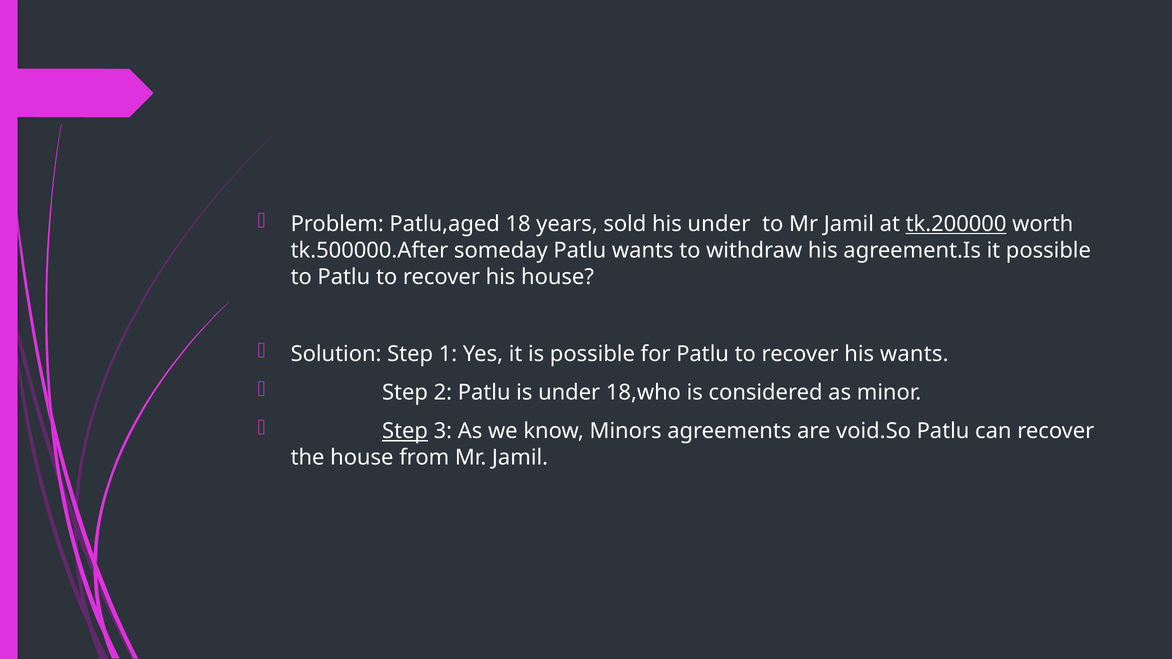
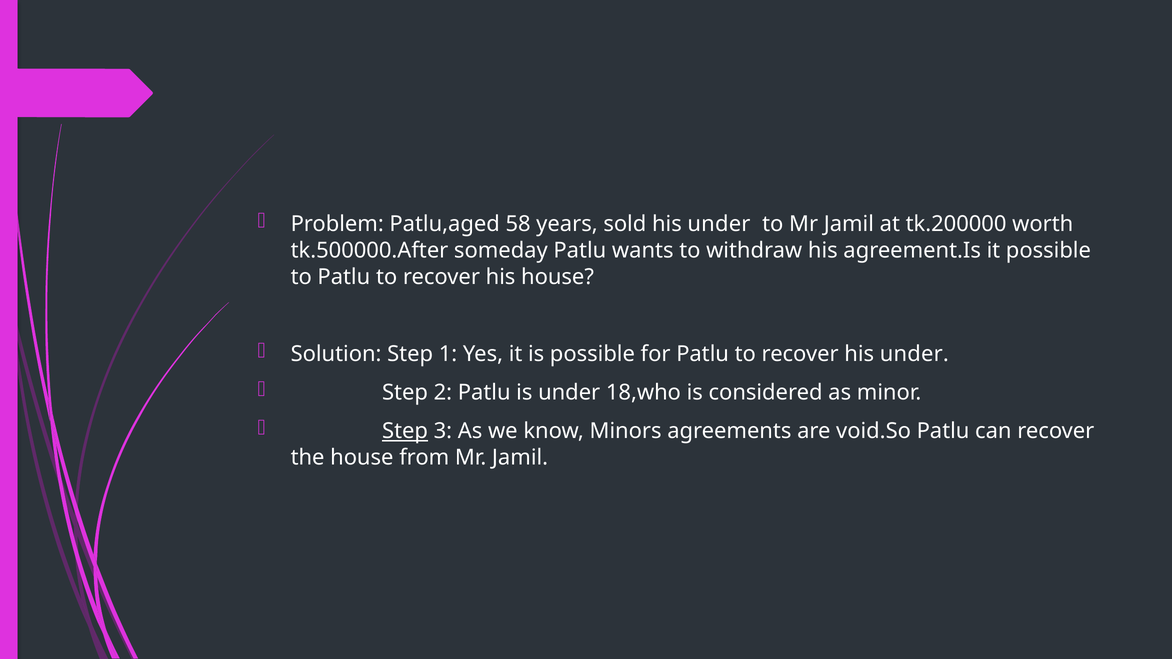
18: 18 -> 58
tk.200000 underline: present -> none
recover his wants: wants -> under
